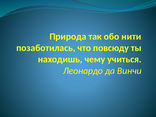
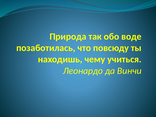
нити: нити -> воде
